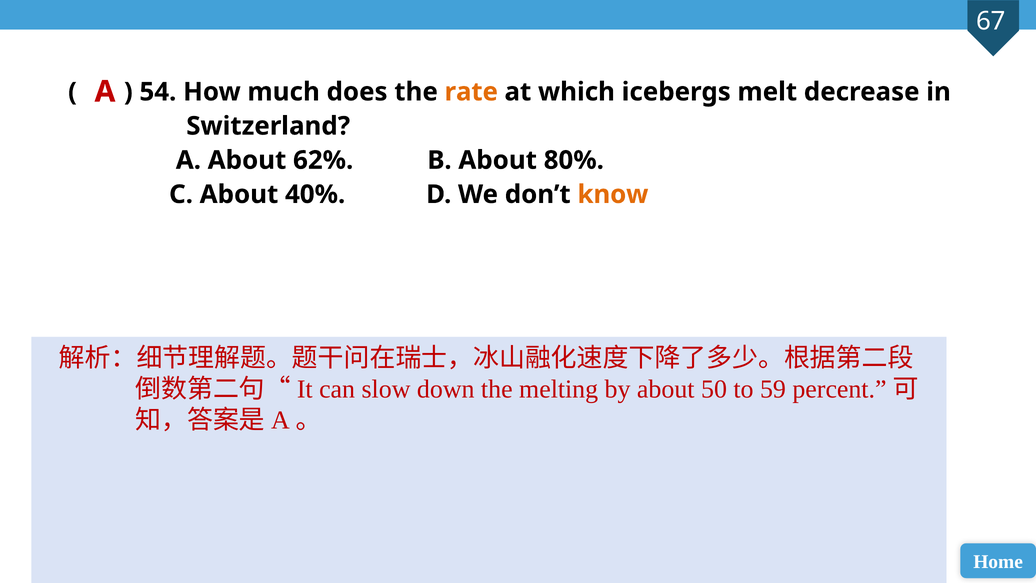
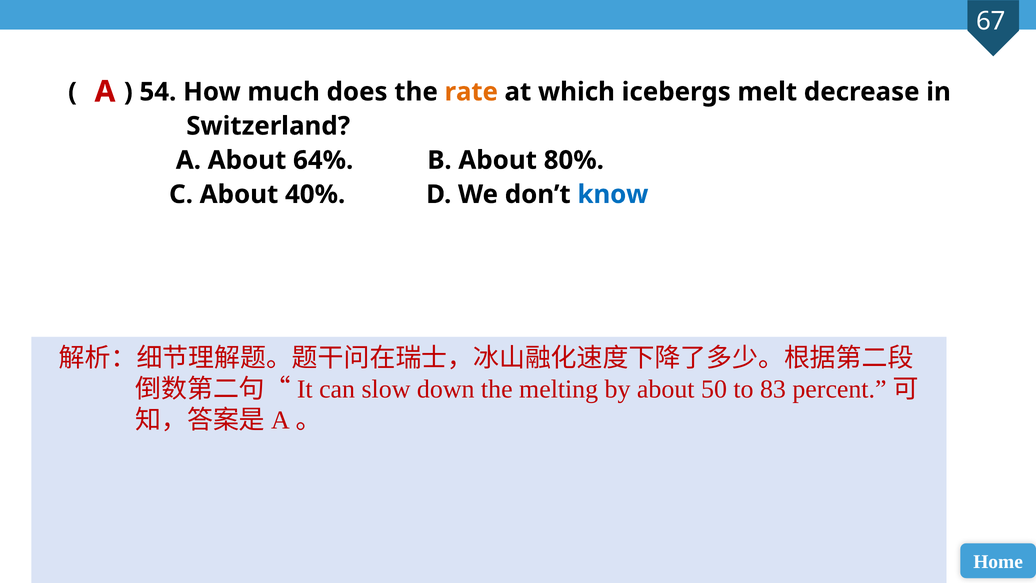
62%: 62% -> 64%
know colour: orange -> blue
59: 59 -> 83
